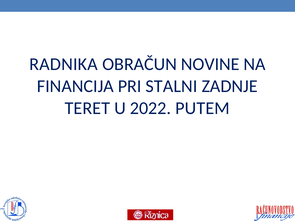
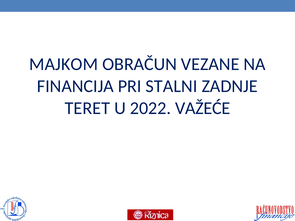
RADNIKA: RADNIKA -> MAJKOM
NOVINE: NOVINE -> VEZANE
PUTEM: PUTEM -> VAŽEĆE
